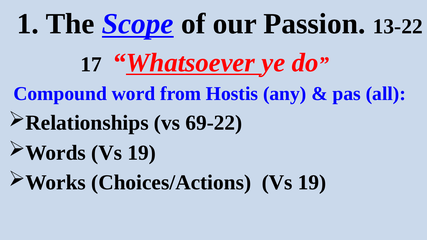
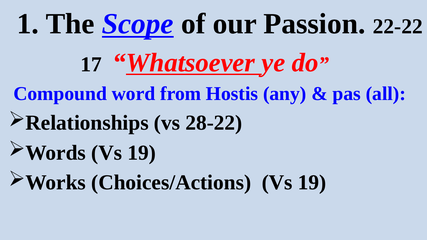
13-22: 13-22 -> 22-22
69-22: 69-22 -> 28-22
